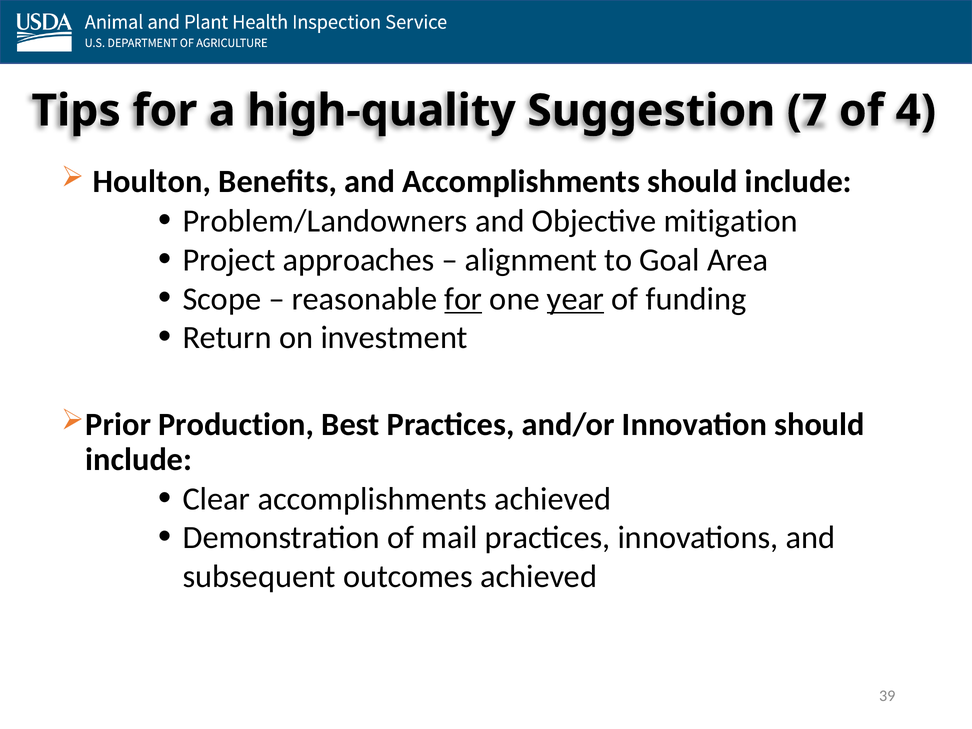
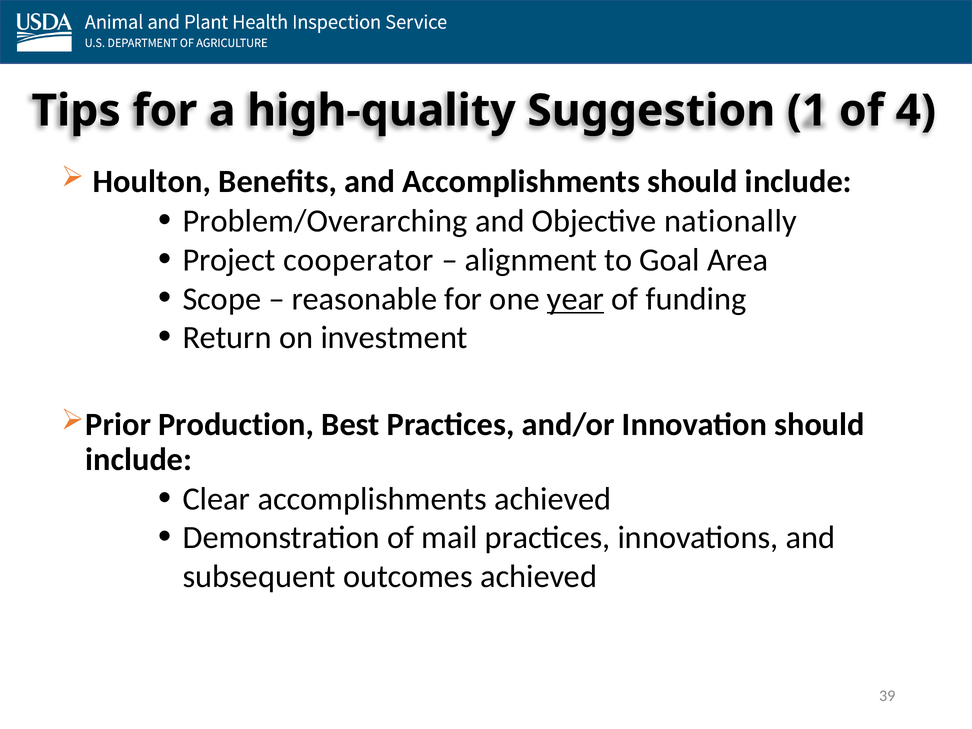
7: 7 -> 1
Problem/Landowners: Problem/Landowners -> Problem/Overarching
mitigation: mitigation -> nationally
approaches: approaches -> cooperator
for at (463, 299) underline: present -> none
